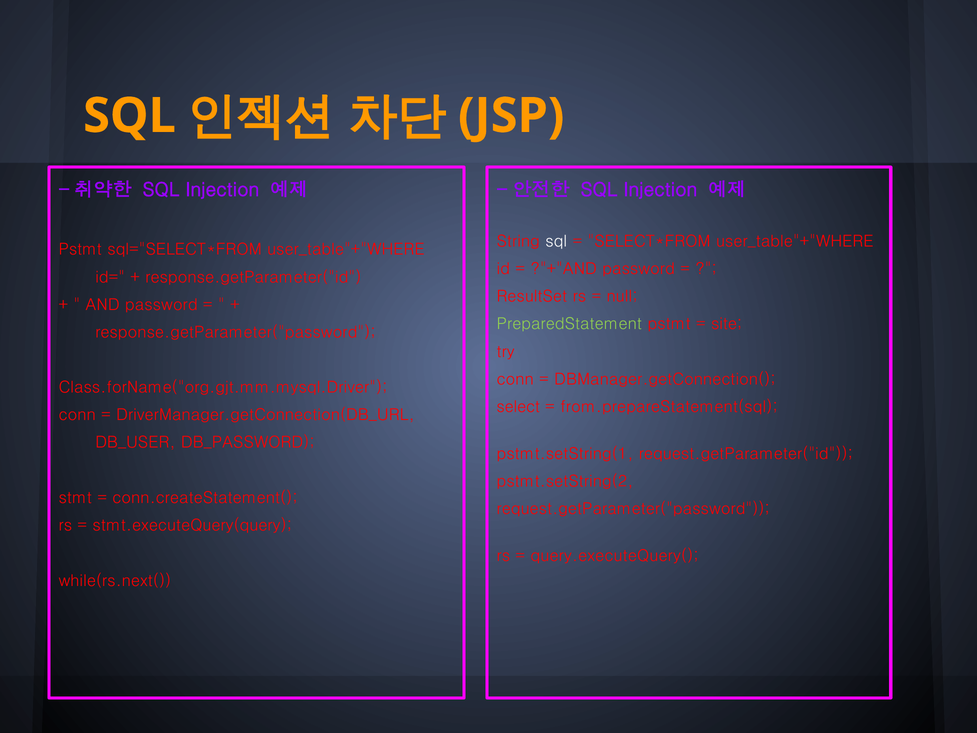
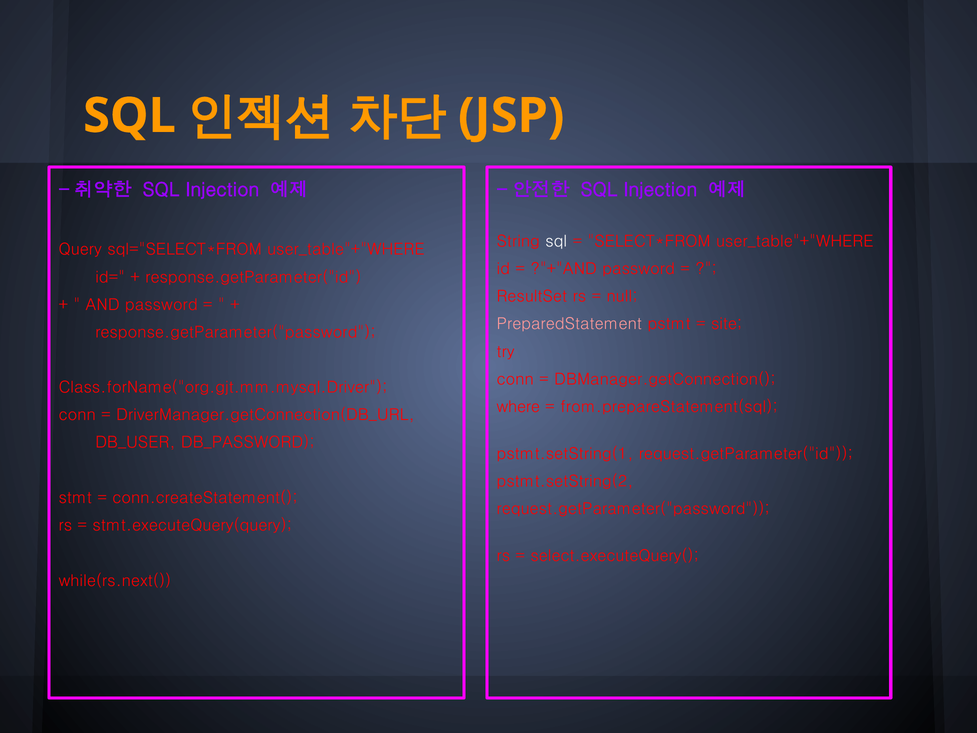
Pstmt at (80, 250): Pstmt -> Query
PreparedStatement colour: light green -> pink
select: select -> where
query.executeQuery(: query.executeQuery( -> select.executeQuery(
